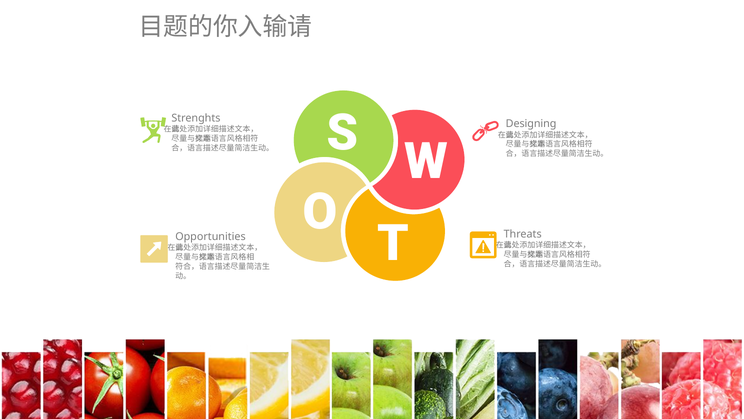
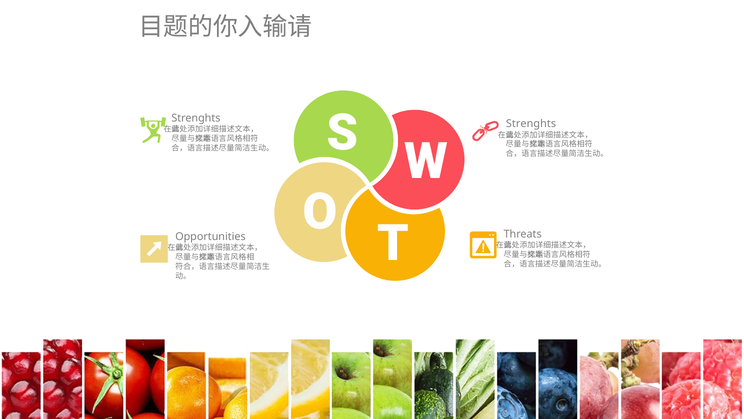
Designing at (531, 124): Designing -> Strenghts
